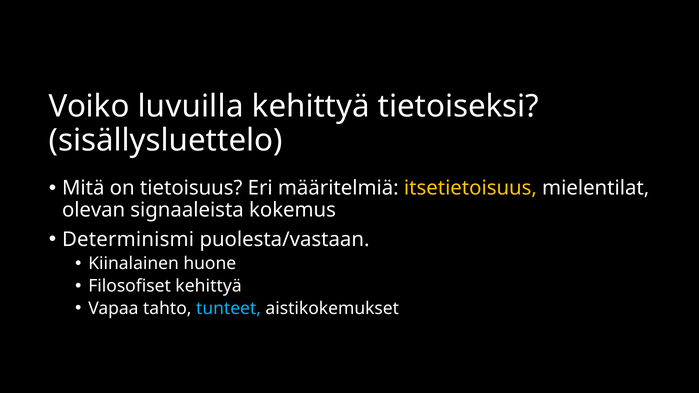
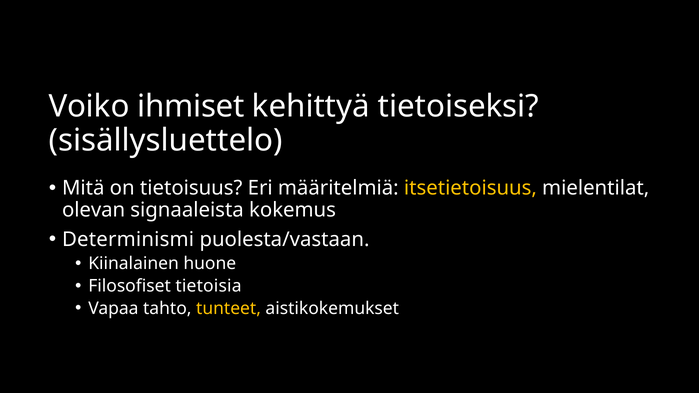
luvuilla: luvuilla -> ihmiset
Filosofiset kehittyä: kehittyä -> tietoisia
tunteet colour: light blue -> yellow
